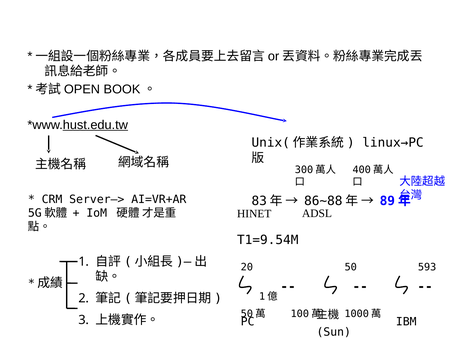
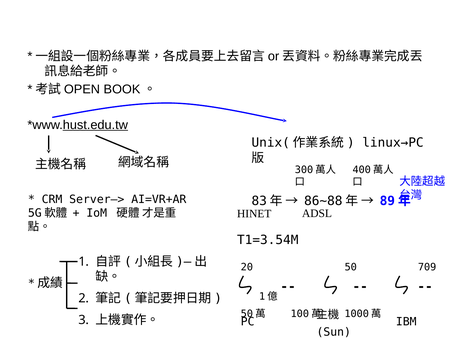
T1=9.54M: T1=9.54M -> T1=3.54M
593: 593 -> 709
